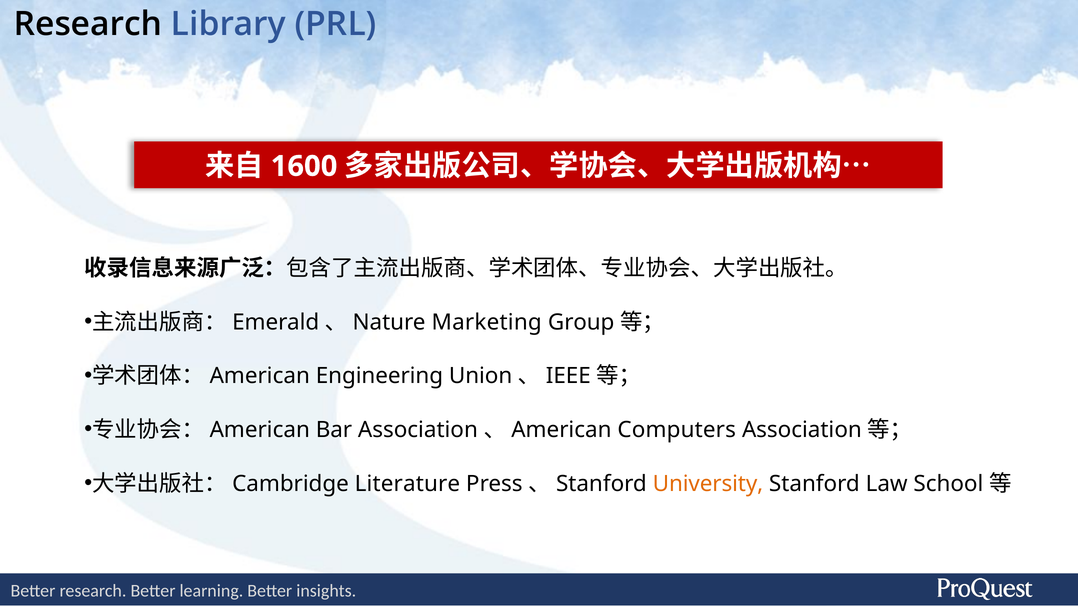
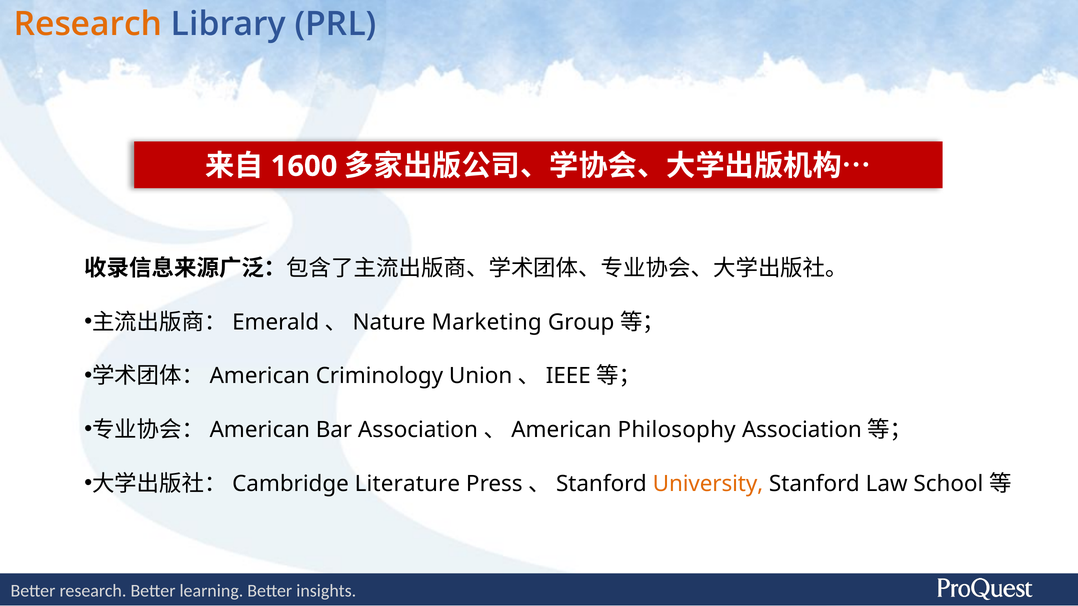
Research at (88, 24) colour: black -> orange
Engineering: Engineering -> Criminology
Computers: Computers -> Philosophy
